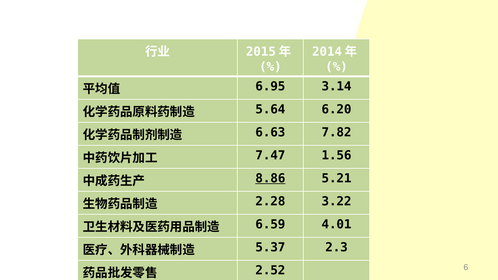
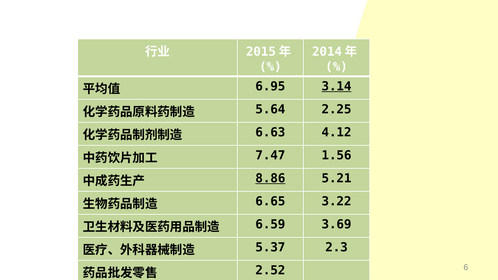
3.14 underline: none -> present
6.20: 6.20 -> 2.25
7.82: 7.82 -> 4.12
2.28: 2.28 -> 6.65
4.01: 4.01 -> 3.69
